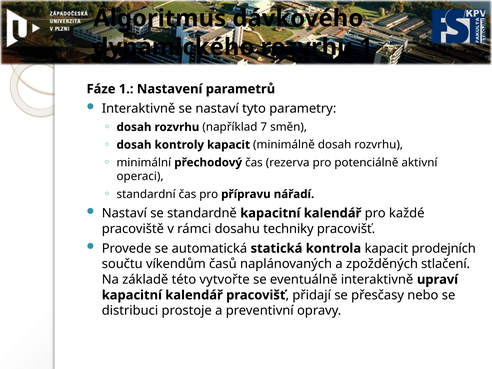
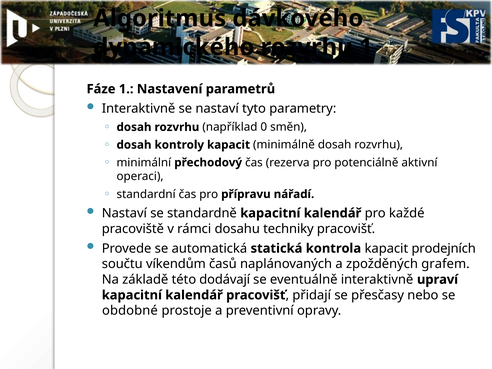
7: 7 -> 0
stlačení: stlačení -> grafem
vytvořte: vytvořte -> dodávají
distribuci: distribuci -> obdobné
